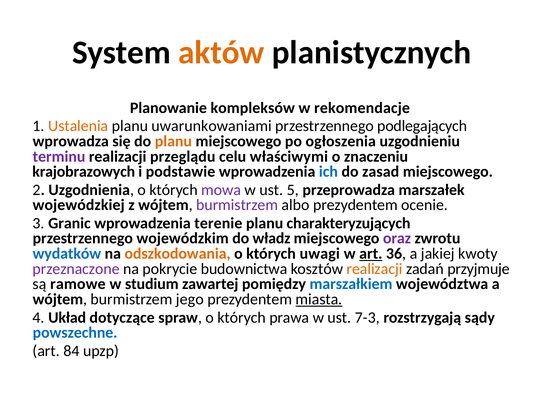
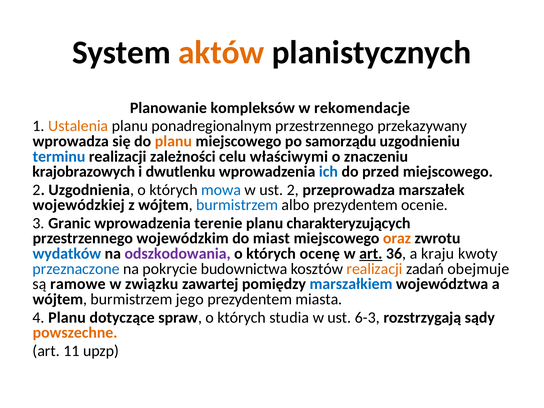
uwarunkowaniami: uwarunkowaniami -> ponadregionalnym
podlegających: podlegających -> przekazywany
ogłoszenia: ogłoszenia -> samorządu
terminu colour: purple -> blue
przeglądu: przeglądu -> zależności
podstawie: podstawie -> dwutlenku
zasad: zasad -> przed
mowa colour: purple -> blue
ust 5: 5 -> 2
burmistrzem at (237, 205) colour: purple -> blue
władz: władz -> miast
oraz colour: purple -> orange
odszkodowania colour: orange -> purple
uwagi: uwagi -> ocenę
jakiej: jakiej -> kraju
przeznaczone colour: purple -> blue
przyjmuje: przyjmuje -> obejmuje
studium: studium -> związku
miasta underline: present -> none
4 Układ: Układ -> Planu
prawa: prawa -> studia
7-3: 7-3 -> 6-3
powszechne colour: blue -> orange
84: 84 -> 11
